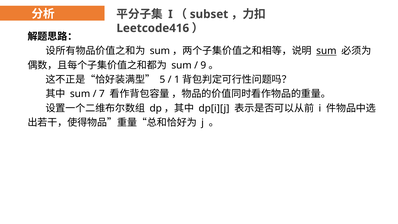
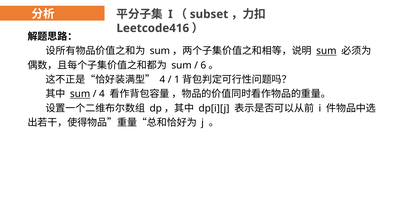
9: 9 -> 6
5 at (162, 80): 5 -> 4
sum at (80, 94) underline: none -> present
7 at (102, 94): 7 -> 4
